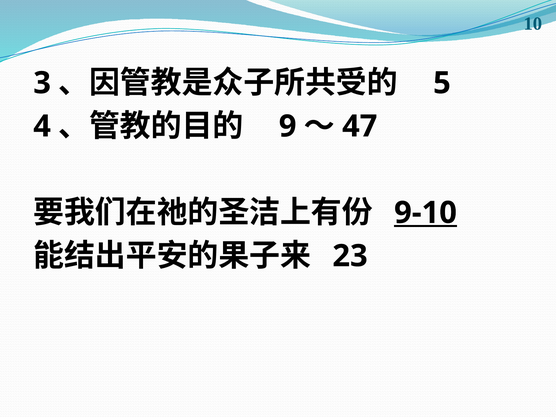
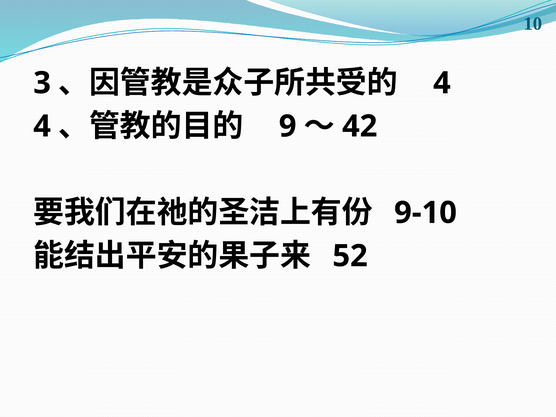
5 at (442, 83): 5 -> 4
47: 47 -> 42
9-10 underline: present -> none
23: 23 -> 52
